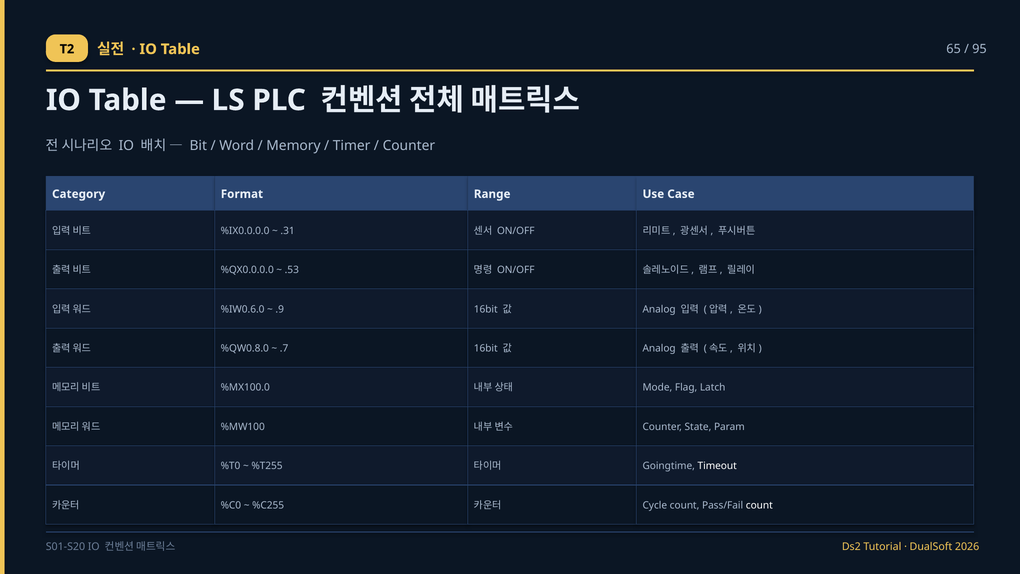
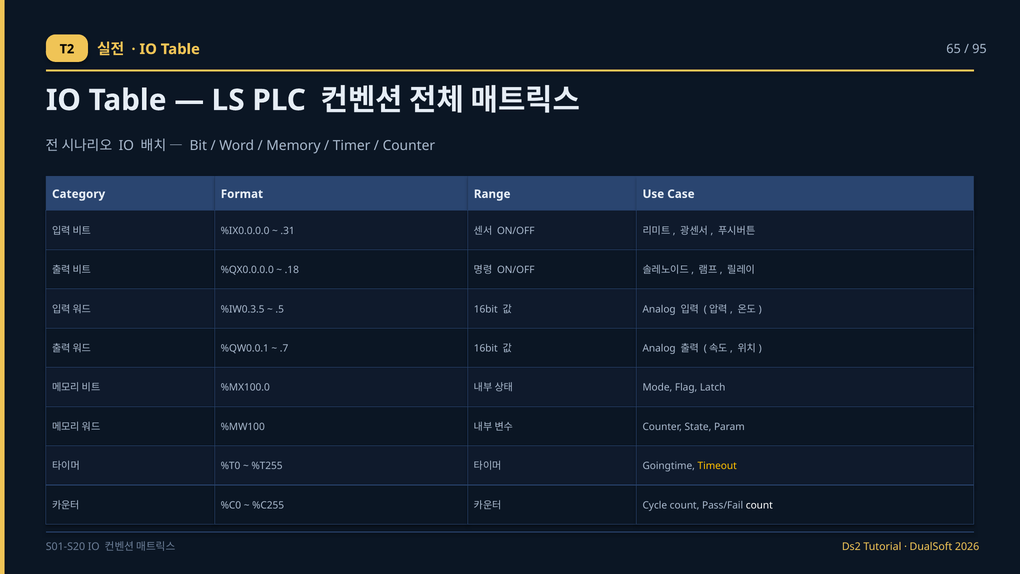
.53: .53 -> .18
%IW0.6.0: %IW0.6.0 -> %IW0.3.5
.9: .9 -> .5
%QW0.8.0: %QW0.8.0 -> %QW0.0.1
Timeout colour: white -> yellow
